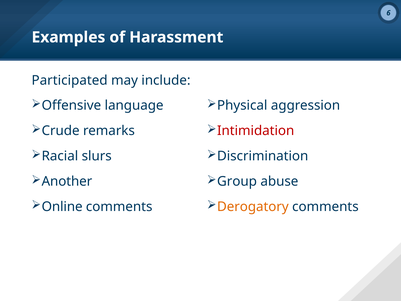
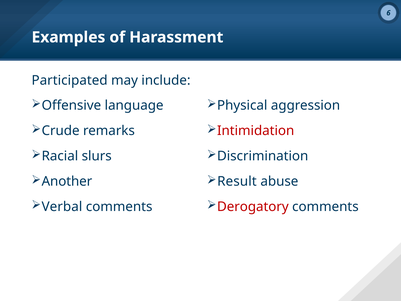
Group: Group -> Result
Online: Online -> Verbal
Derogatory colour: orange -> red
